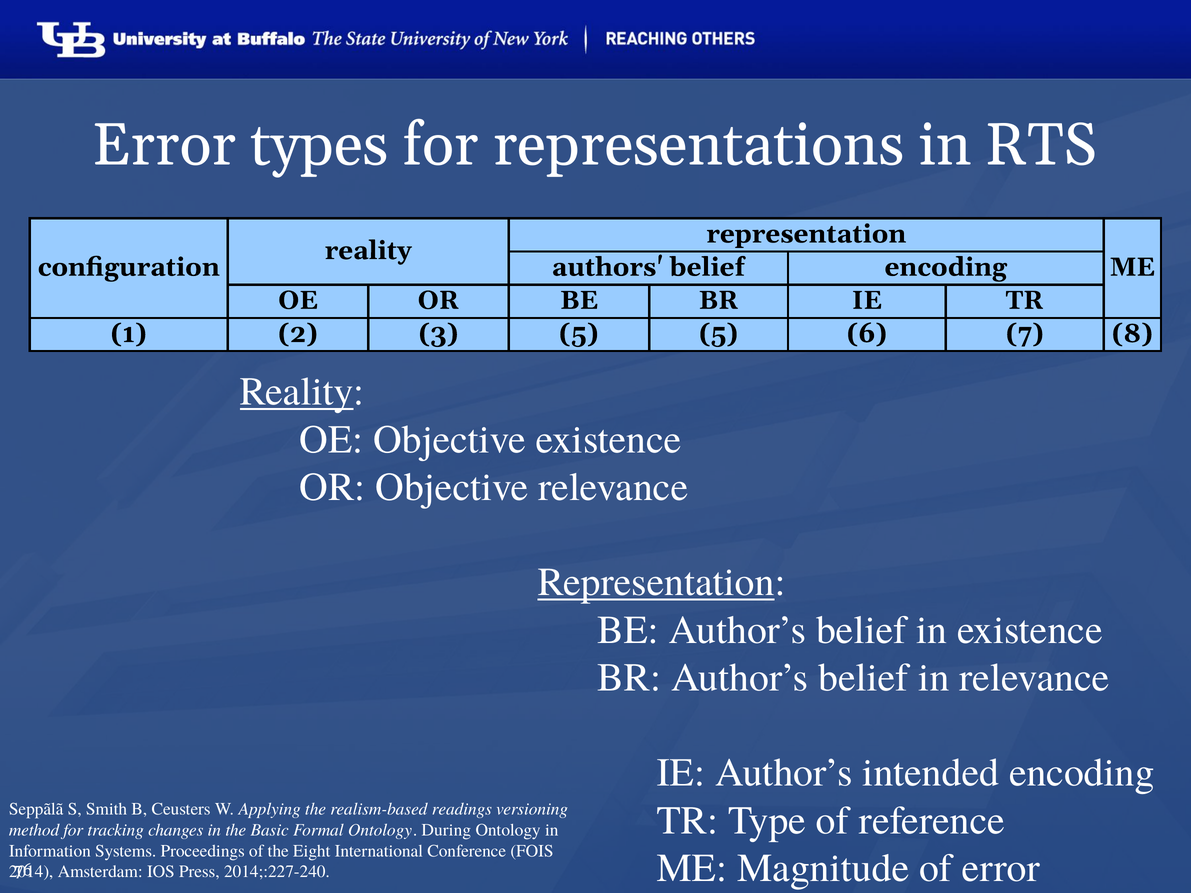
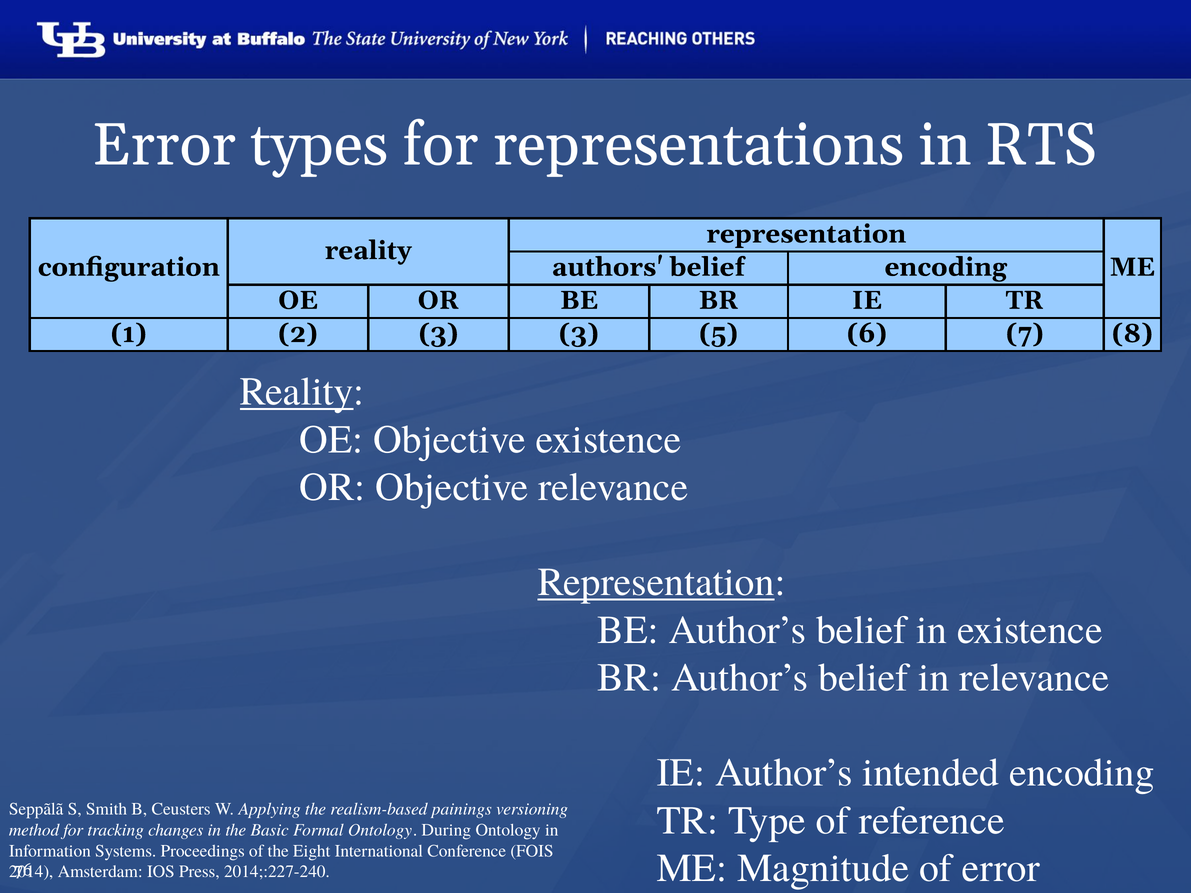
3 5: 5 -> 3
readings: readings -> painings
